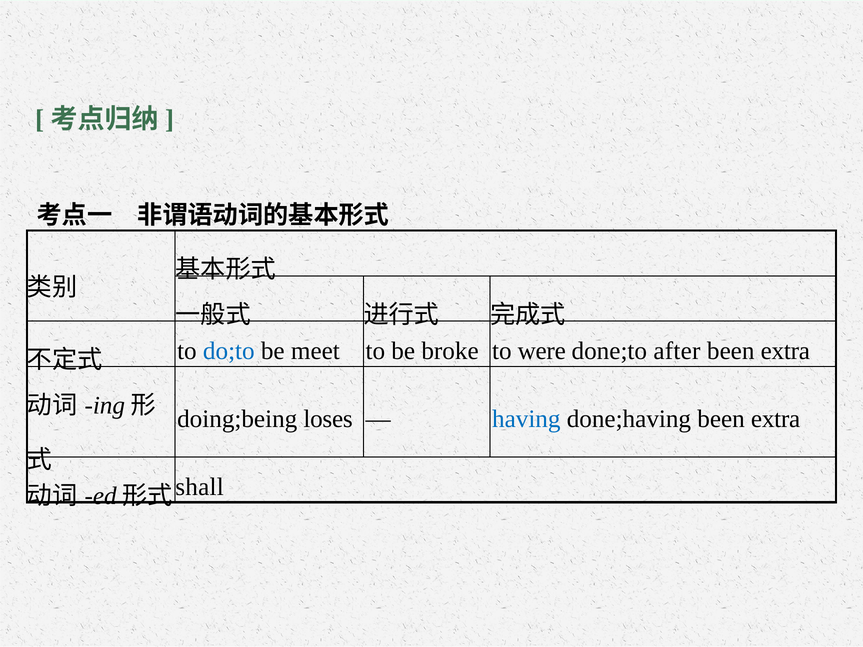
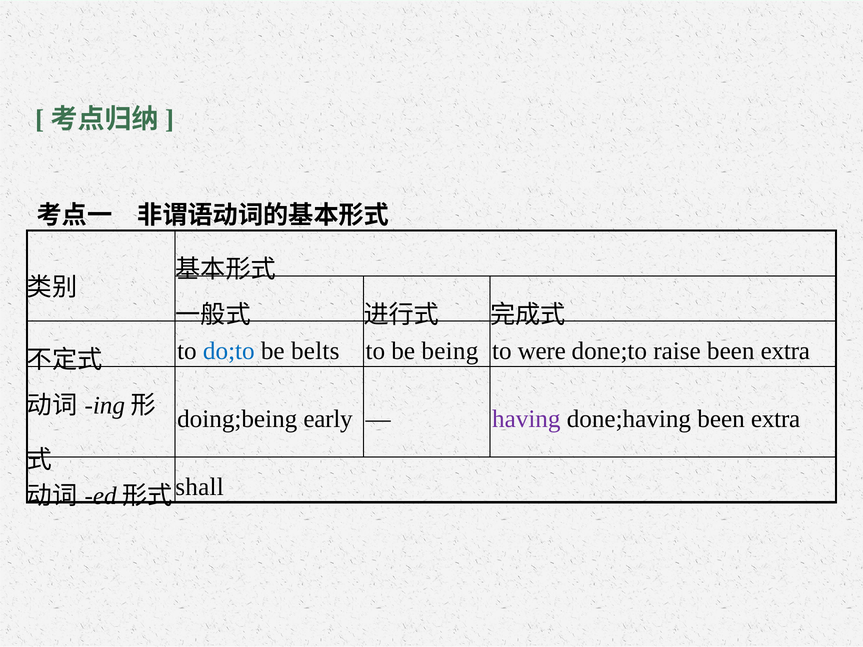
meet: meet -> belts
broke: broke -> being
after: after -> raise
loses: loses -> early
having colour: blue -> purple
